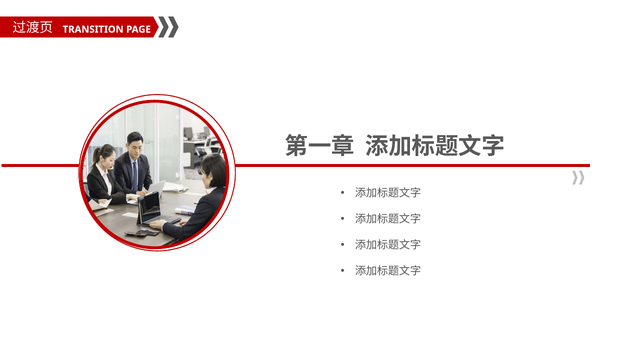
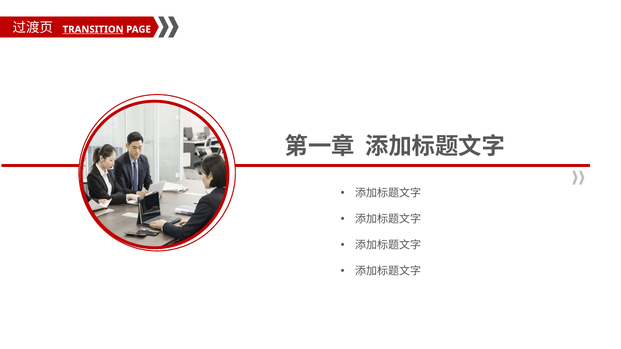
TRANSITION underline: none -> present
